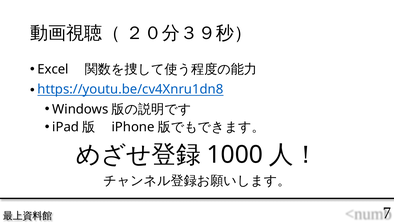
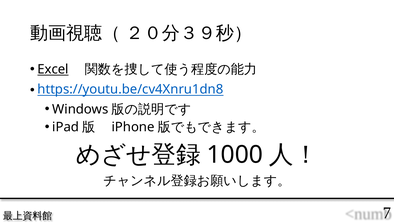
Excel underline: none -> present
